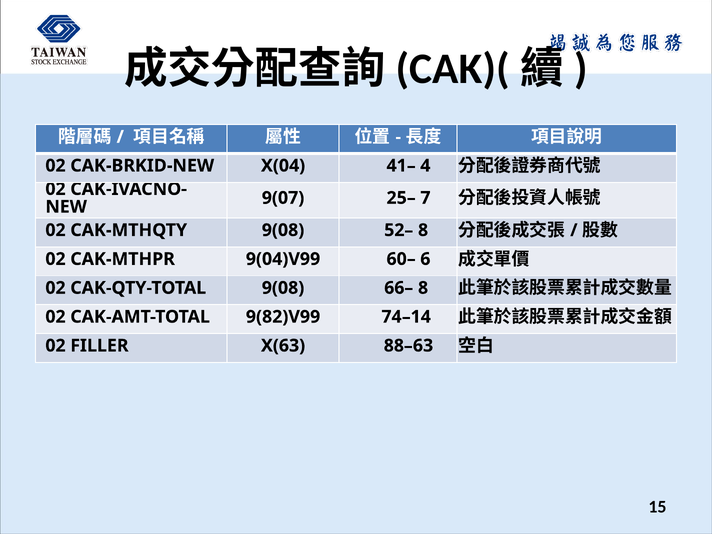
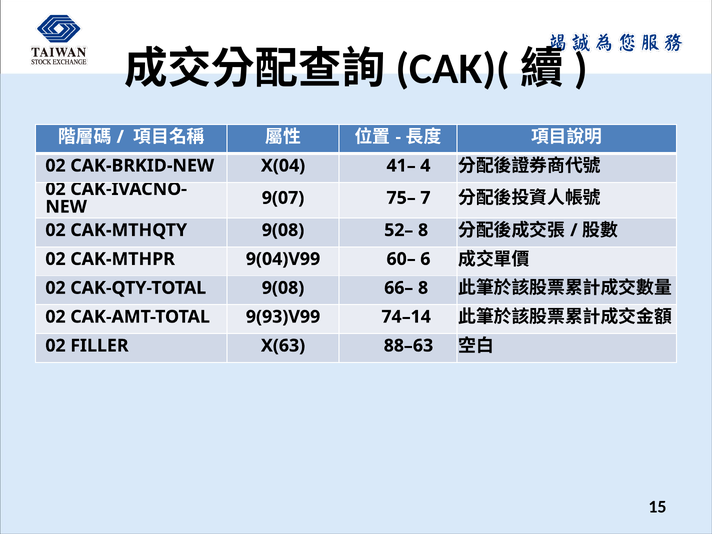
25–: 25– -> 75–
9(82)V99: 9(82)V99 -> 9(93)V99
